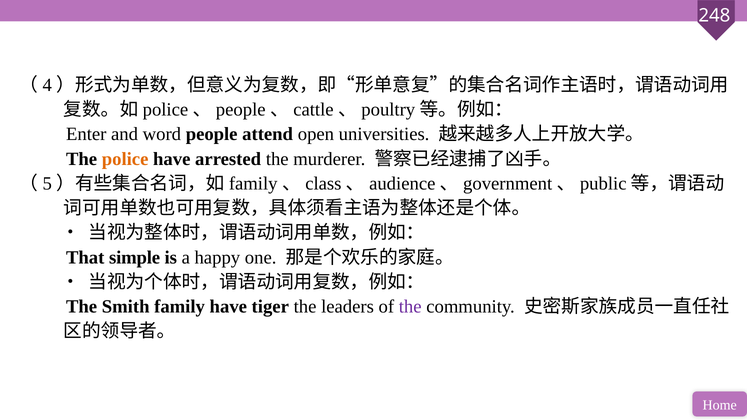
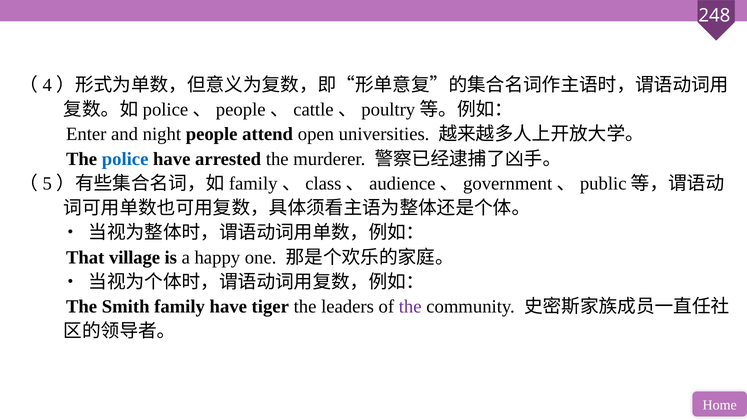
word: word -> night
police colour: orange -> blue
simple: simple -> village
